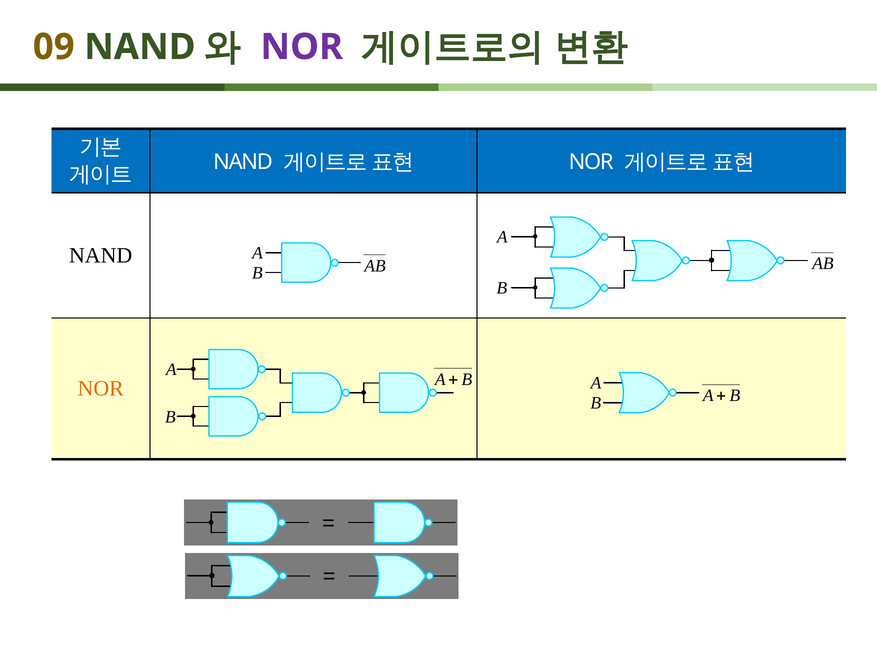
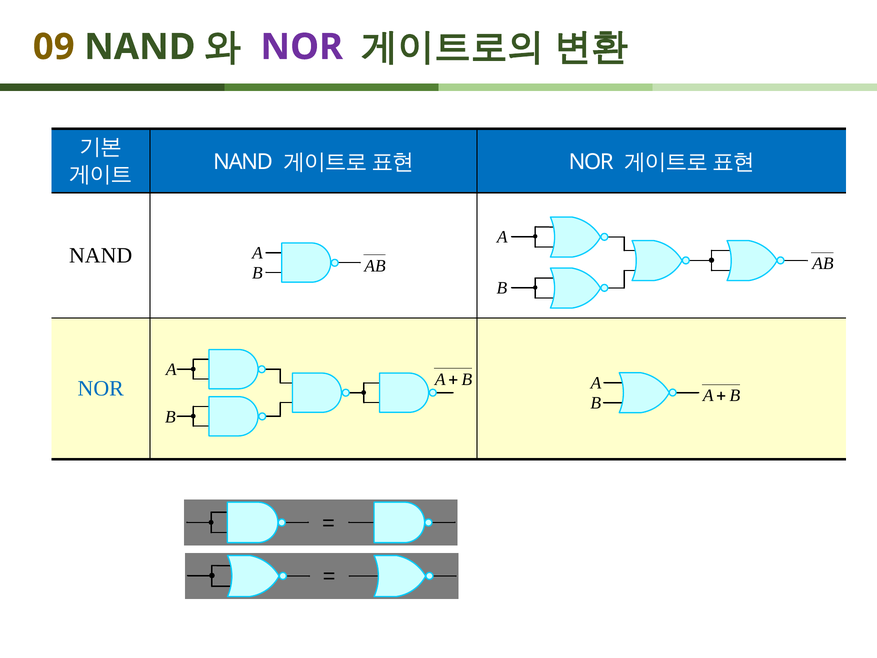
NOR at (101, 389) colour: orange -> blue
